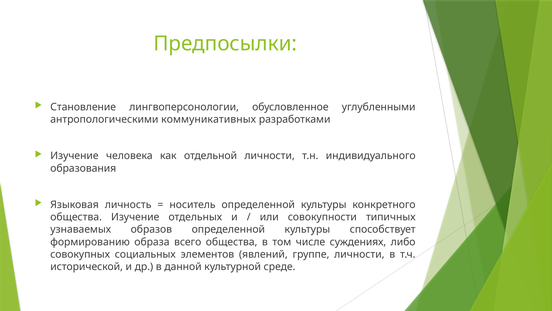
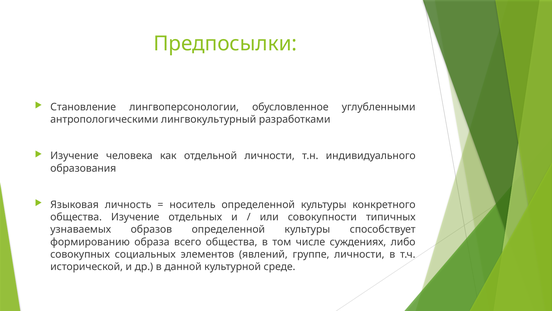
коммуникативных: коммуникативных -> лингвокультурный
